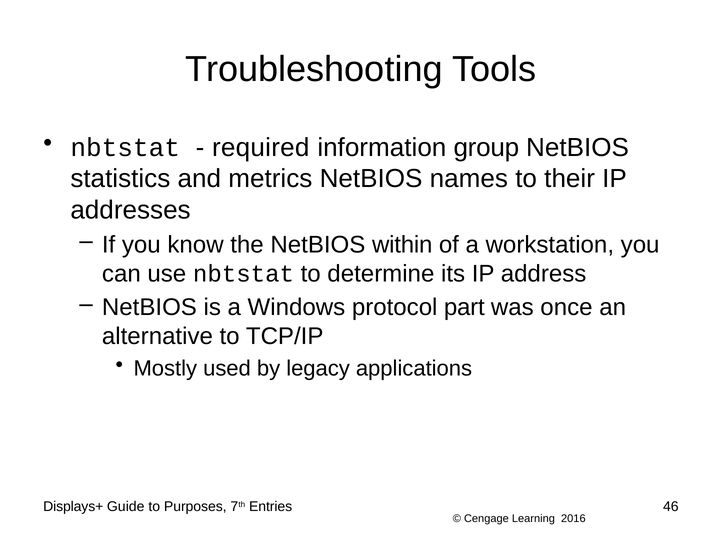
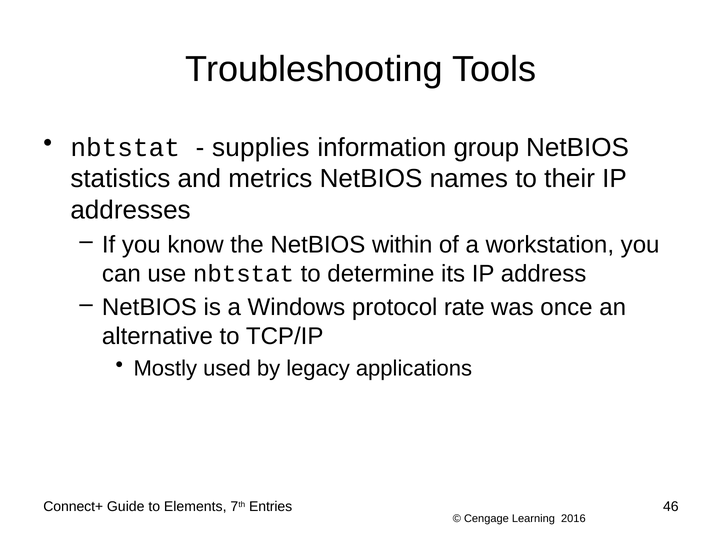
required: required -> supplies
part: part -> rate
Displays+: Displays+ -> Connect+
Purposes: Purposes -> Elements
